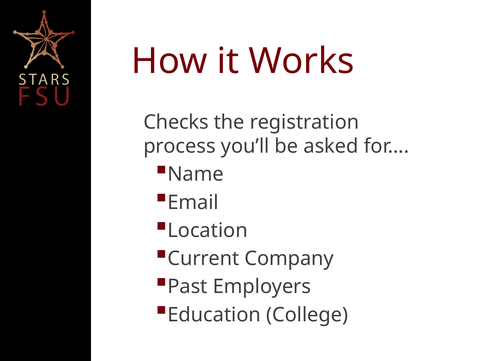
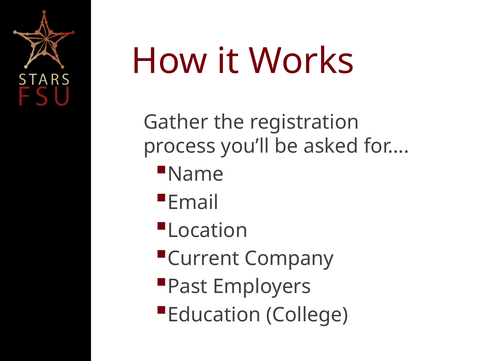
Checks: Checks -> Gather
